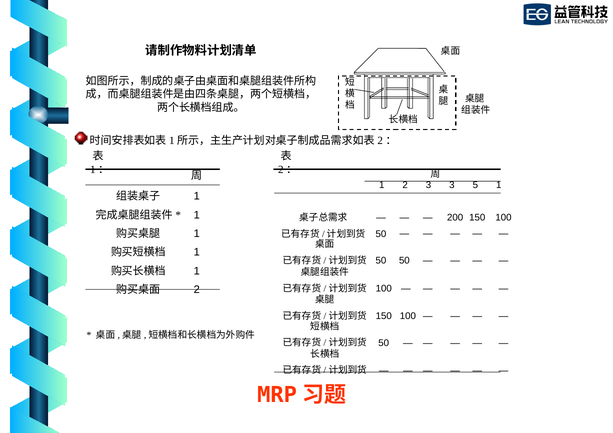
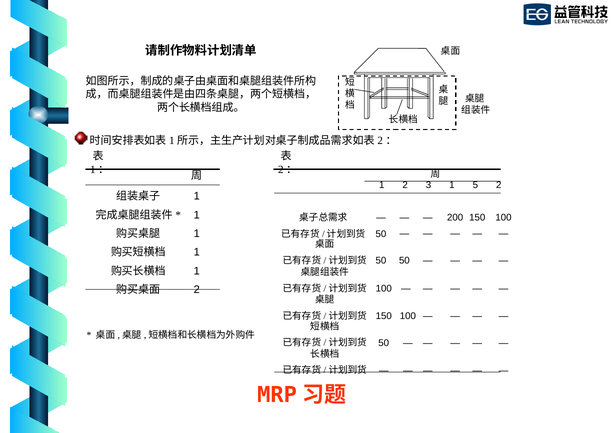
3 3: 3 -> 1
5 1: 1 -> 2
